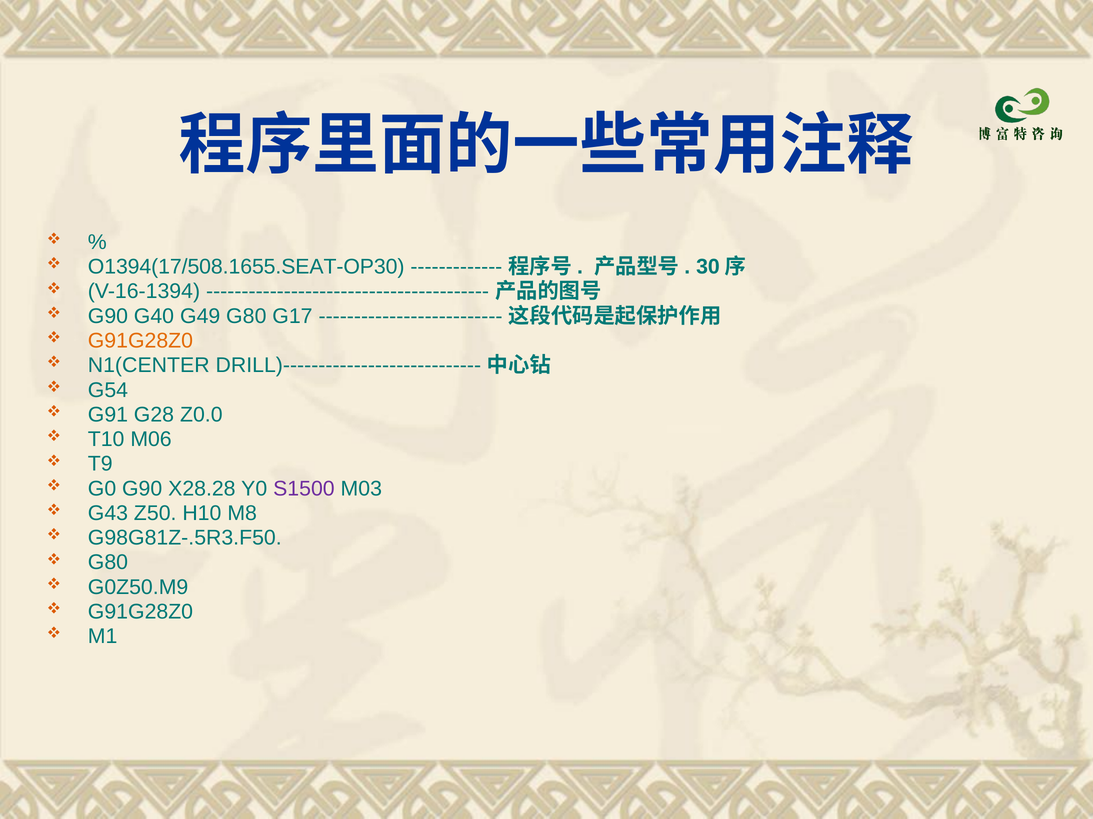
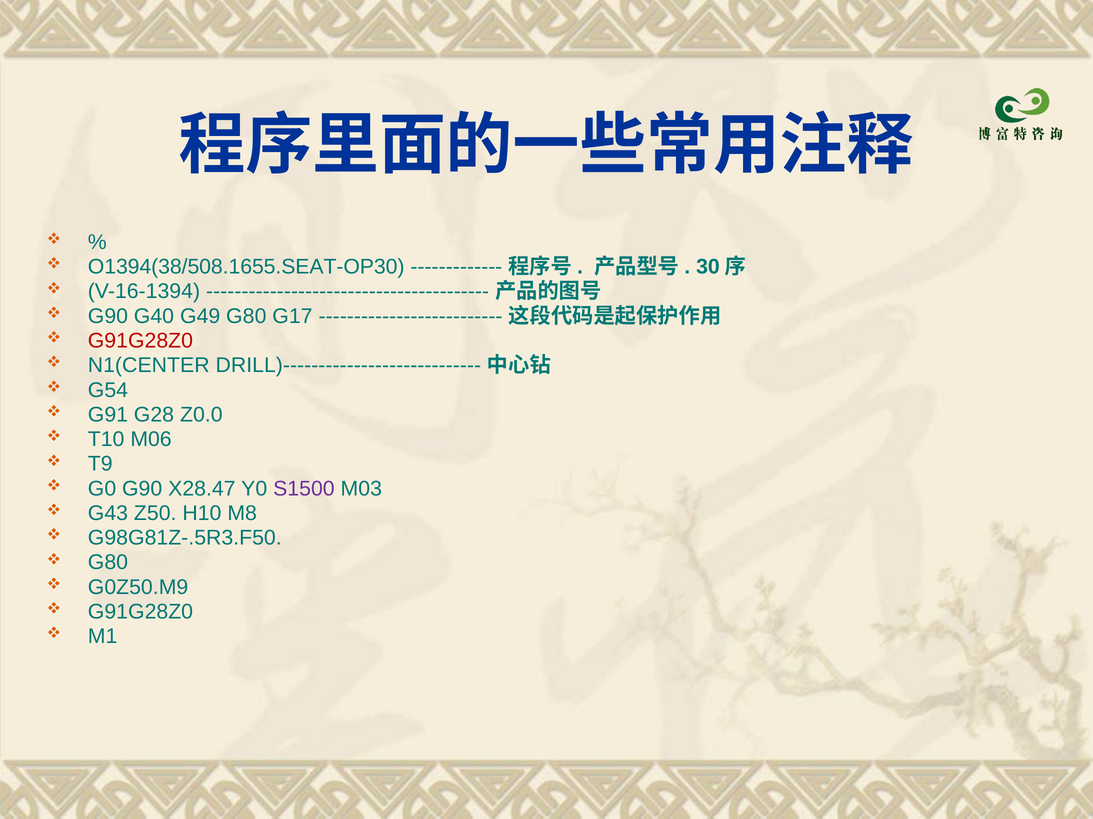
O1394(17/508.1655.SEAT-OP30: O1394(17/508.1655.SEAT-OP30 -> O1394(38/508.1655.SEAT-OP30
G91G28Z0 at (140, 341) colour: orange -> red
X28.28: X28.28 -> X28.47
